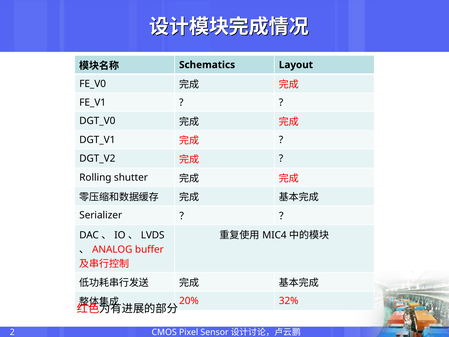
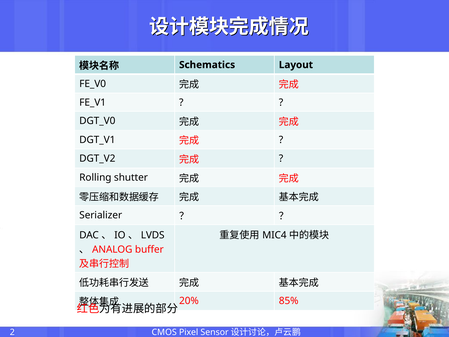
32%: 32% -> 85%
